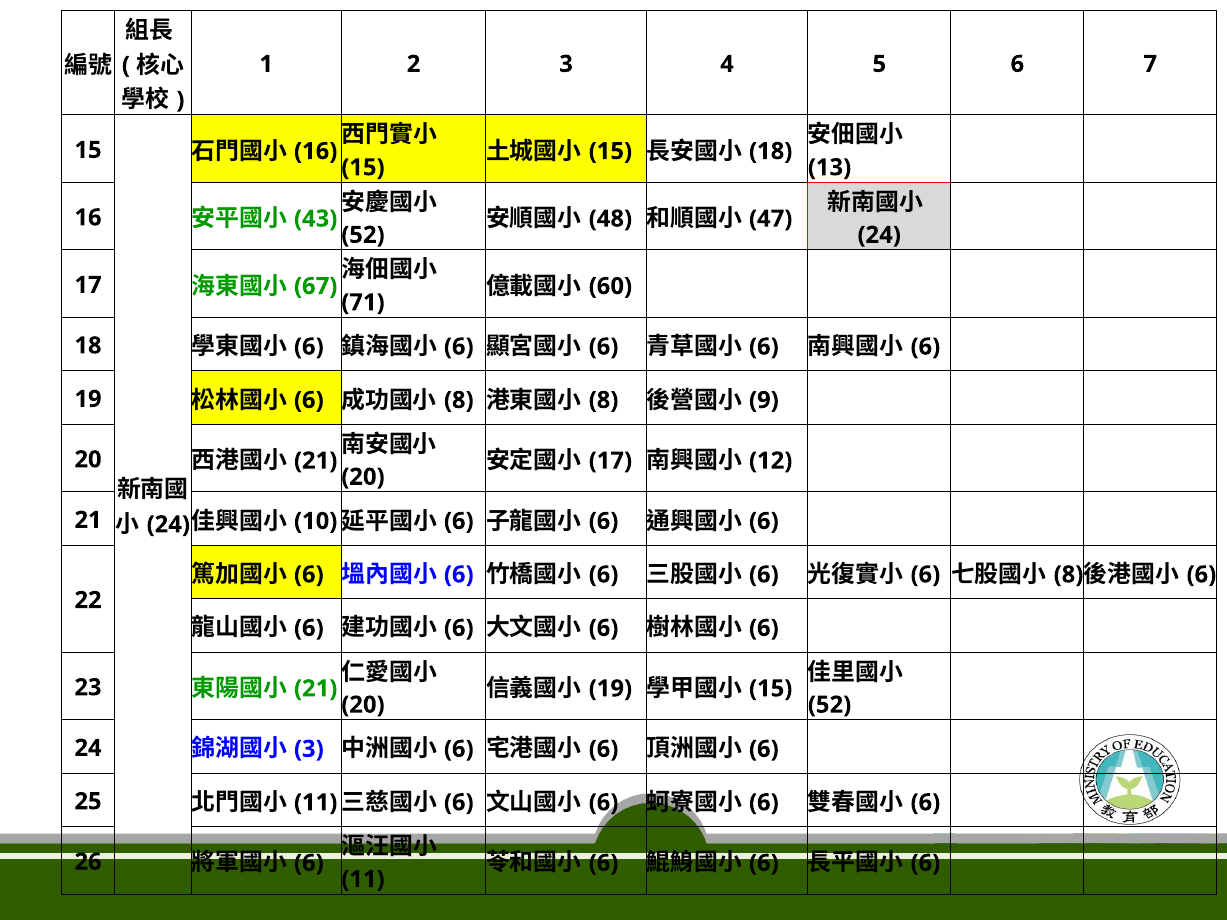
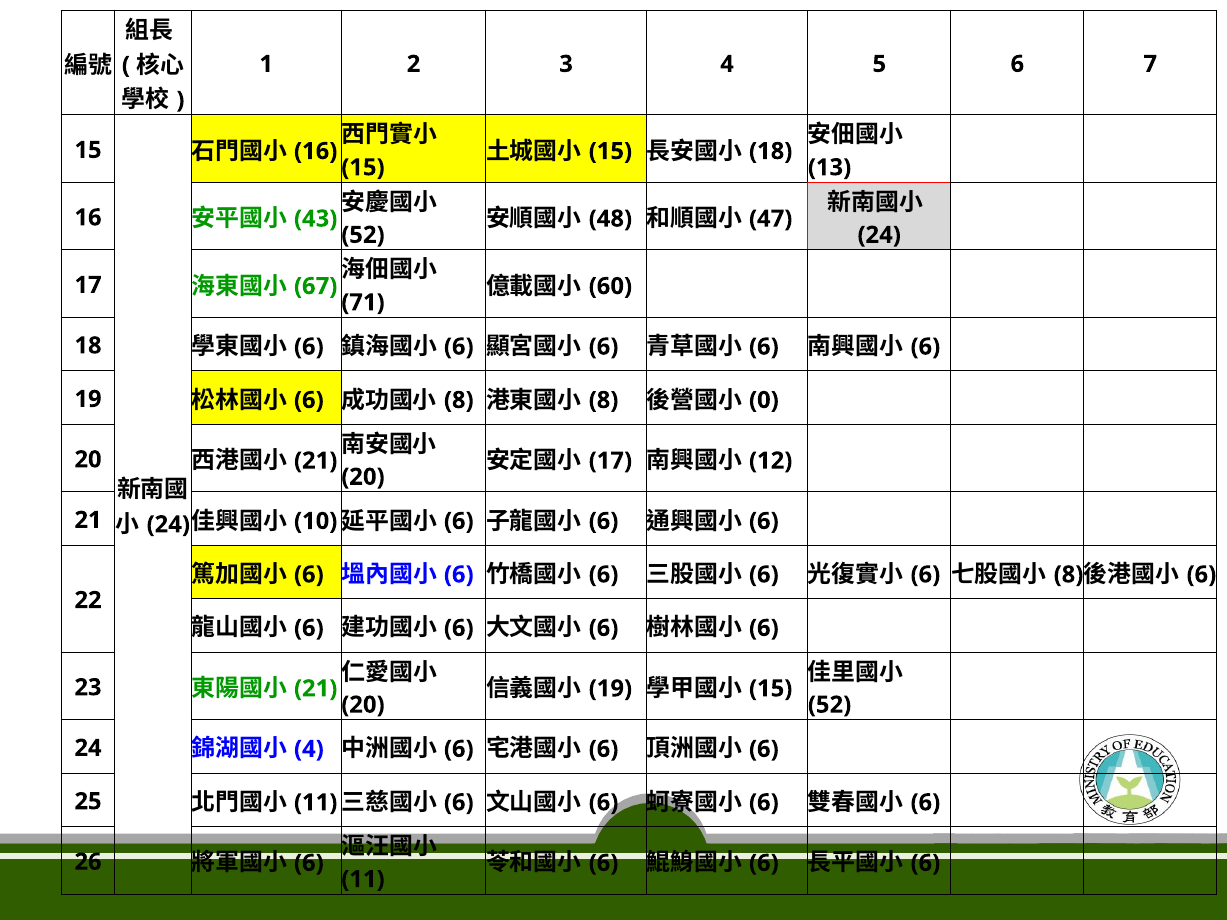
9: 9 -> 0
3 at (309, 749): 3 -> 4
